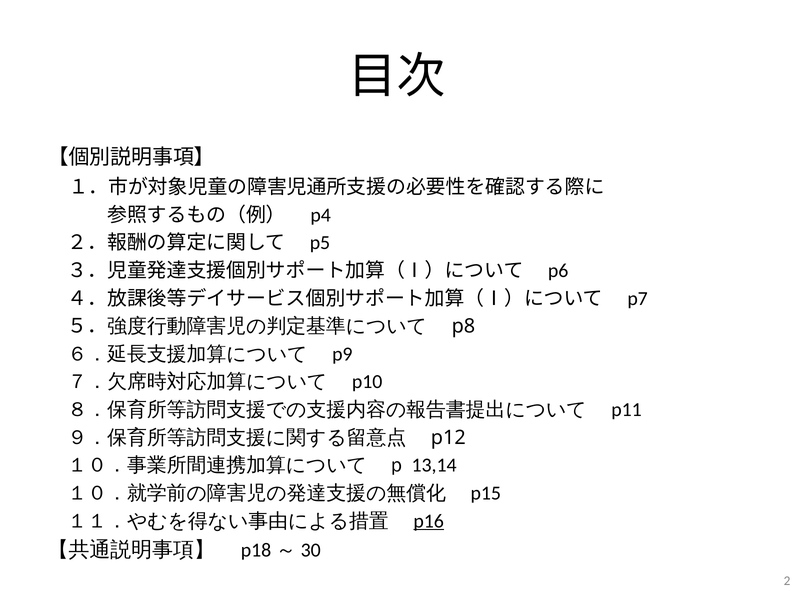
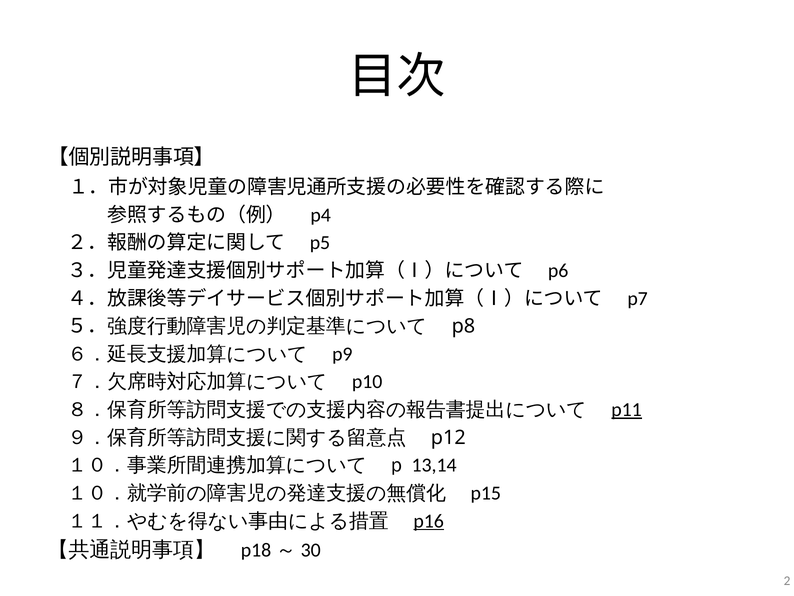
p11 underline: none -> present
